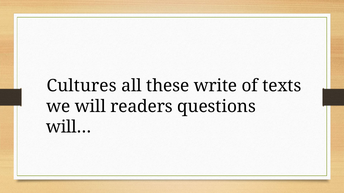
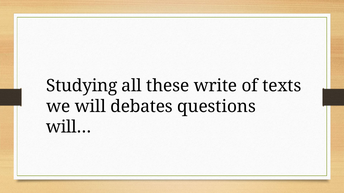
Cultures: Cultures -> Studying
readers: readers -> debates
